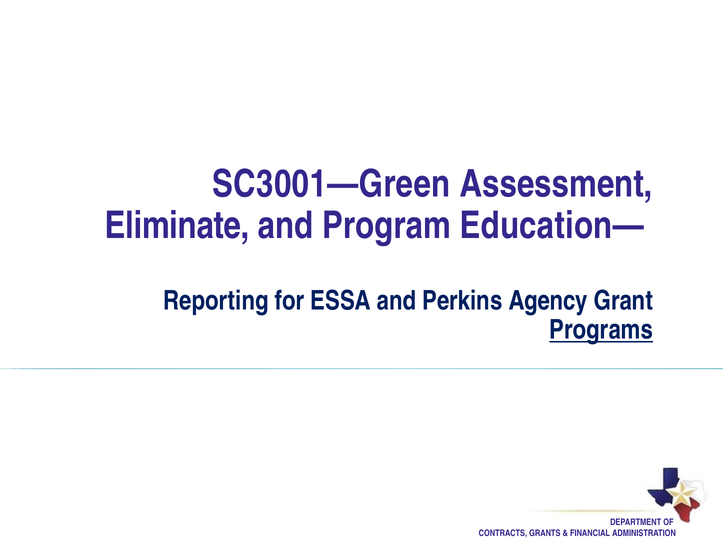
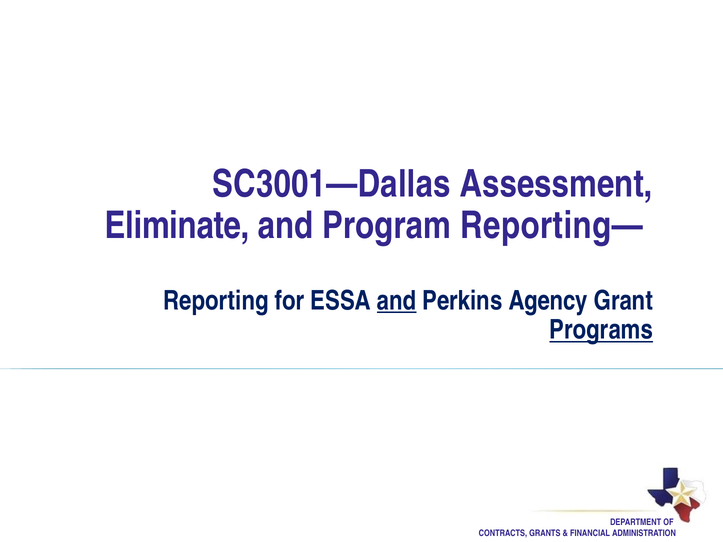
SC3001—Green: SC3001—Green -> SC3001—Dallas
Education—: Education— -> Reporting—
and at (397, 301) underline: none -> present
